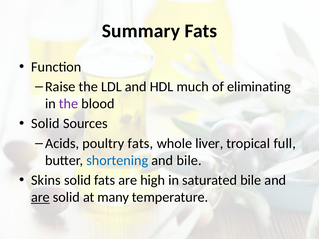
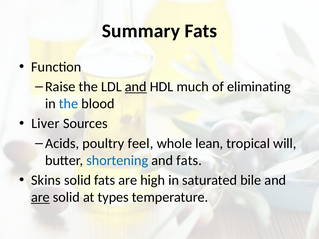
and at (136, 87) underline: none -> present
the at (69, 104) colour: purple -> blue
Solid at (45, 124): Solid -> Liver
poultry fats: fats -> feel
liver: liver -> lean
full: full -> will
and bile: bile -> fats
many: many -> types
